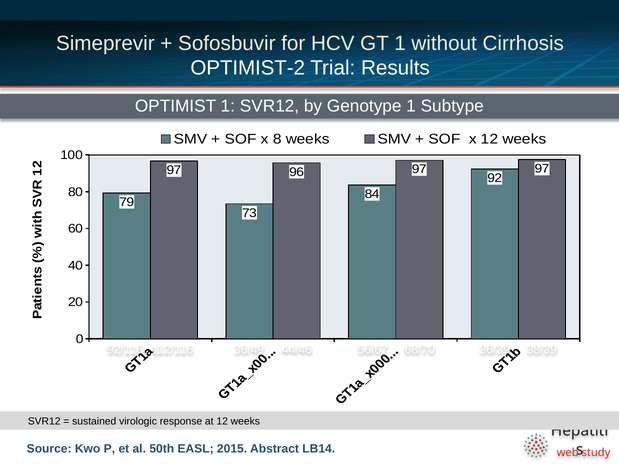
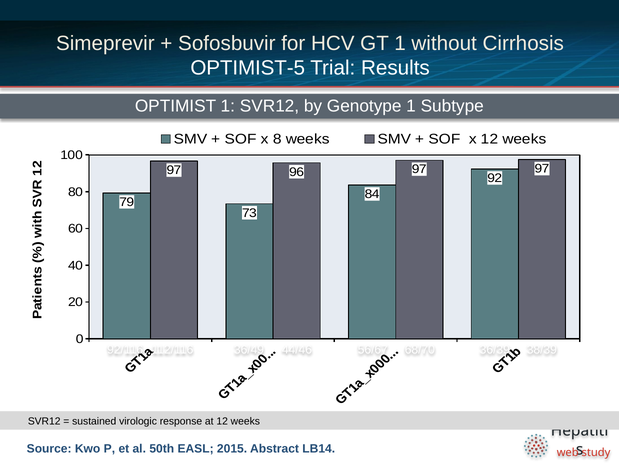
OPTIMIST-2: OPTIMIST-2 -> OPTIMIST-5
